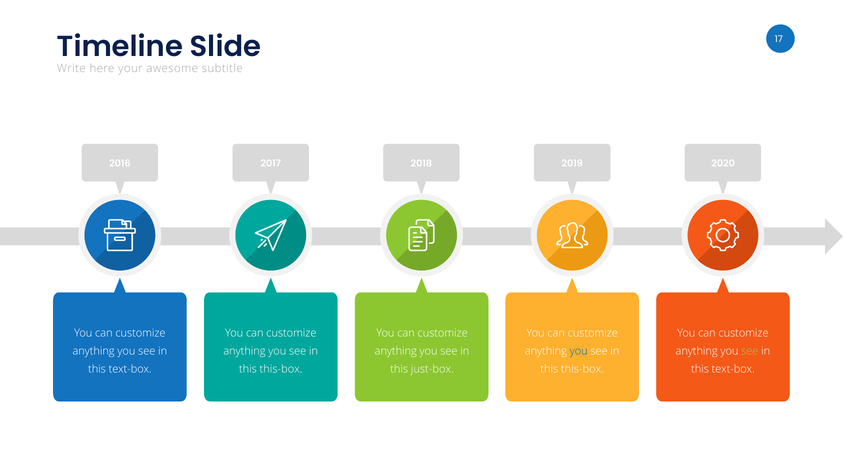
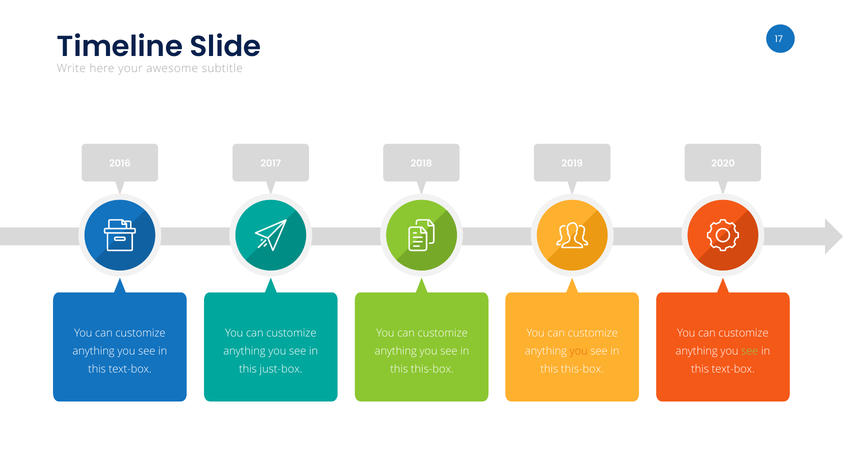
you at (579, 351) colour: blue -> orange
this-box at (281, 369): this-box -> just-box
just-box at (432, 369): just-box -> this-box
